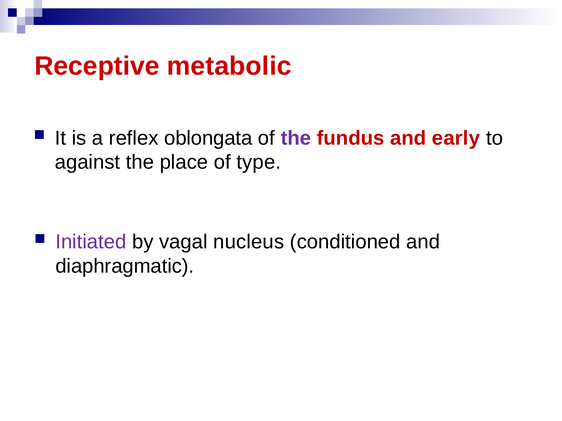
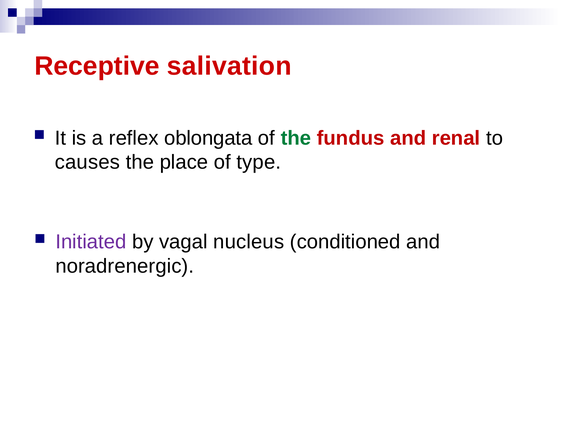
metabolic: metabolic -> salivation
the at (296, 138) colour: purple -> green
early: early -> renal
against: against -> causes
diaphragmatic: diaphragmatic -> noradrenergic
